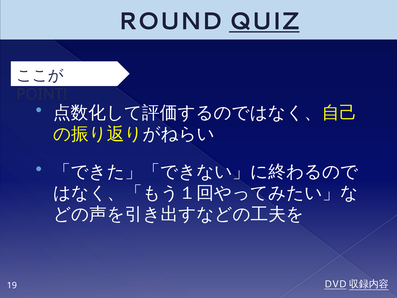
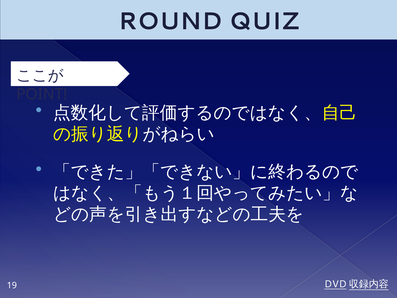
QUIZ underline: present -> none
